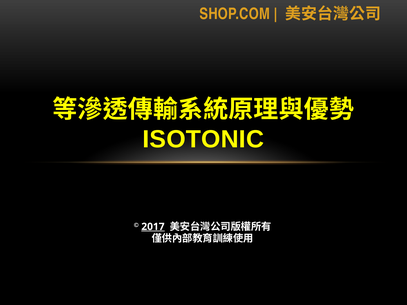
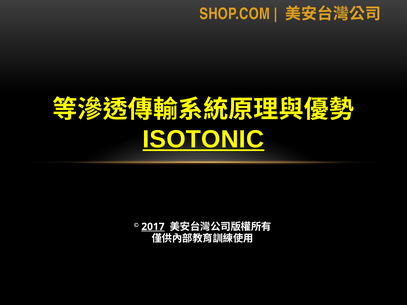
ISOTONIC underline: none -> present
